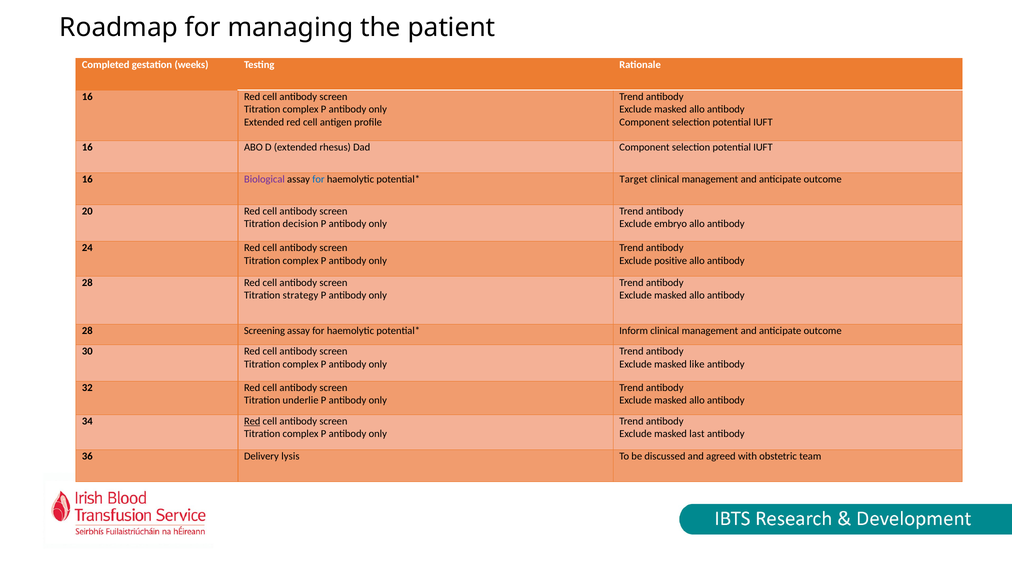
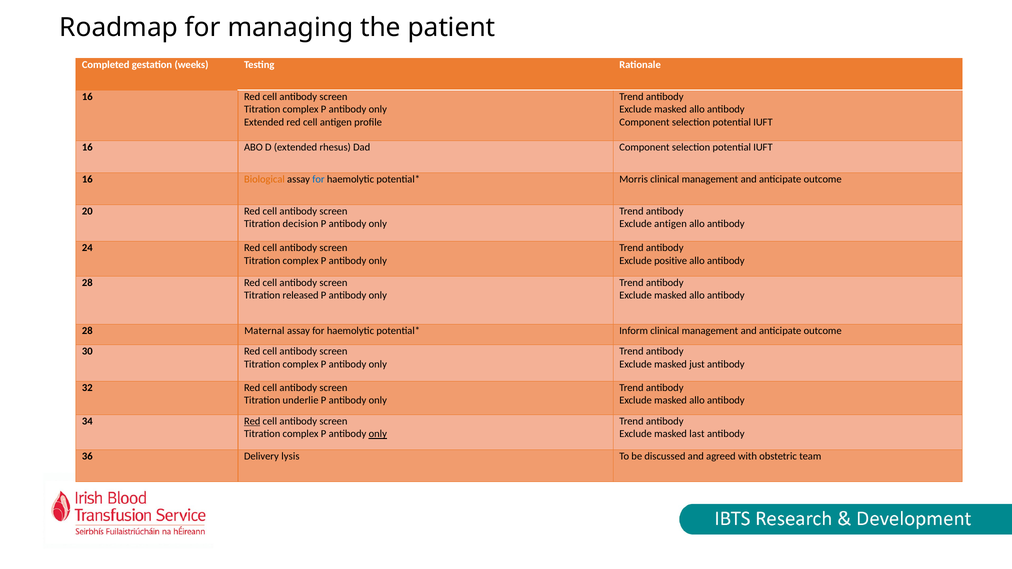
Biological colour: purple -> orange
Target: Target -> Morris
Exclude embryo: embryo -> antigen
strategy: strategy -> released
Screening: Screening -> Maternal
like: like -> just
only at (378, 434) underline: none -> present
